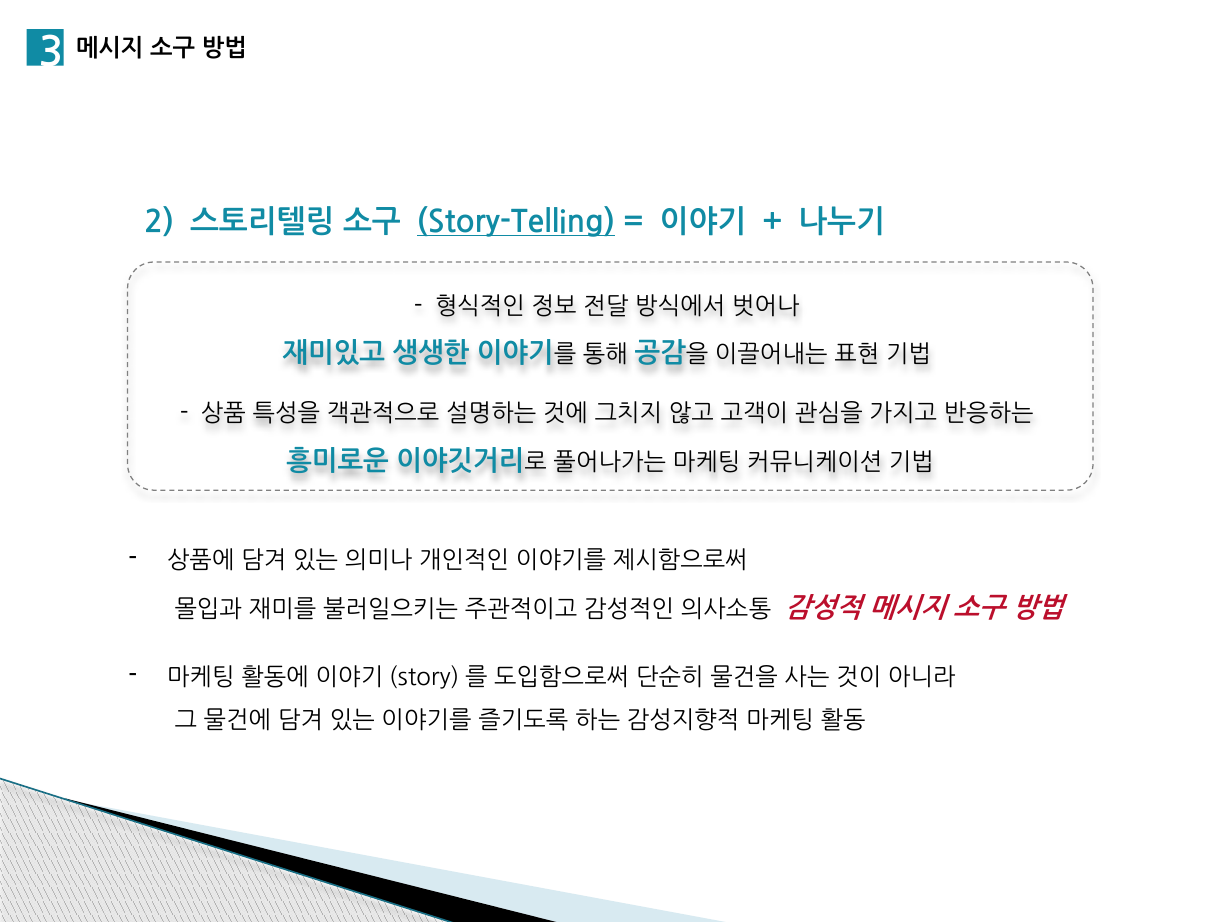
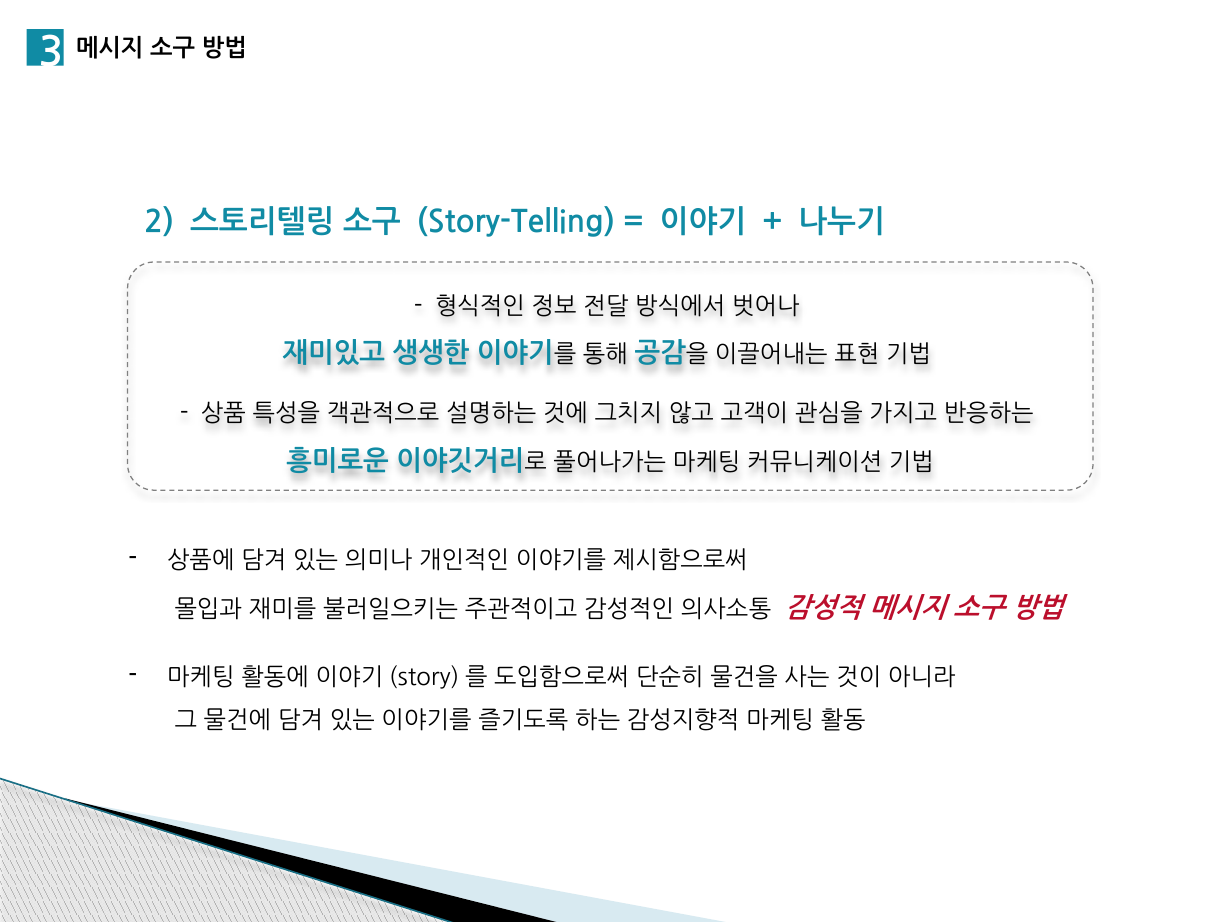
Story-Telling underline: present -> none
